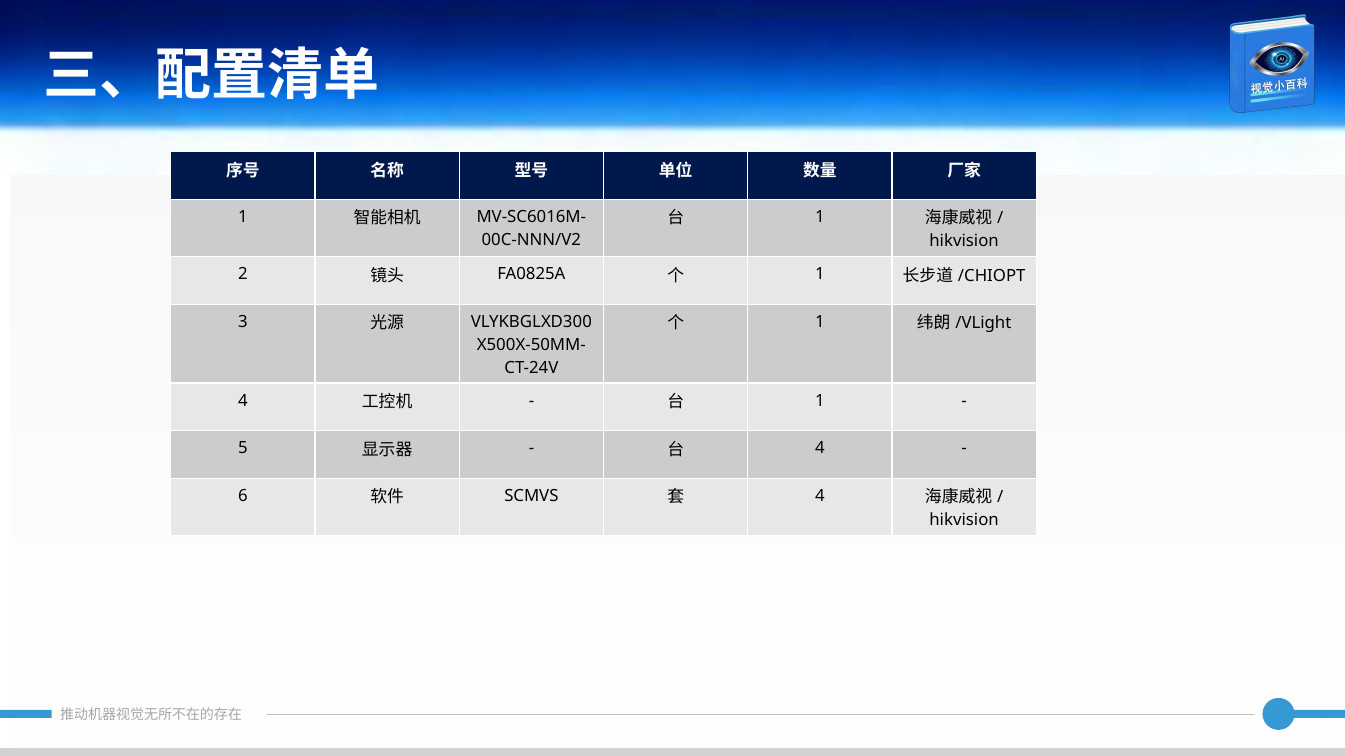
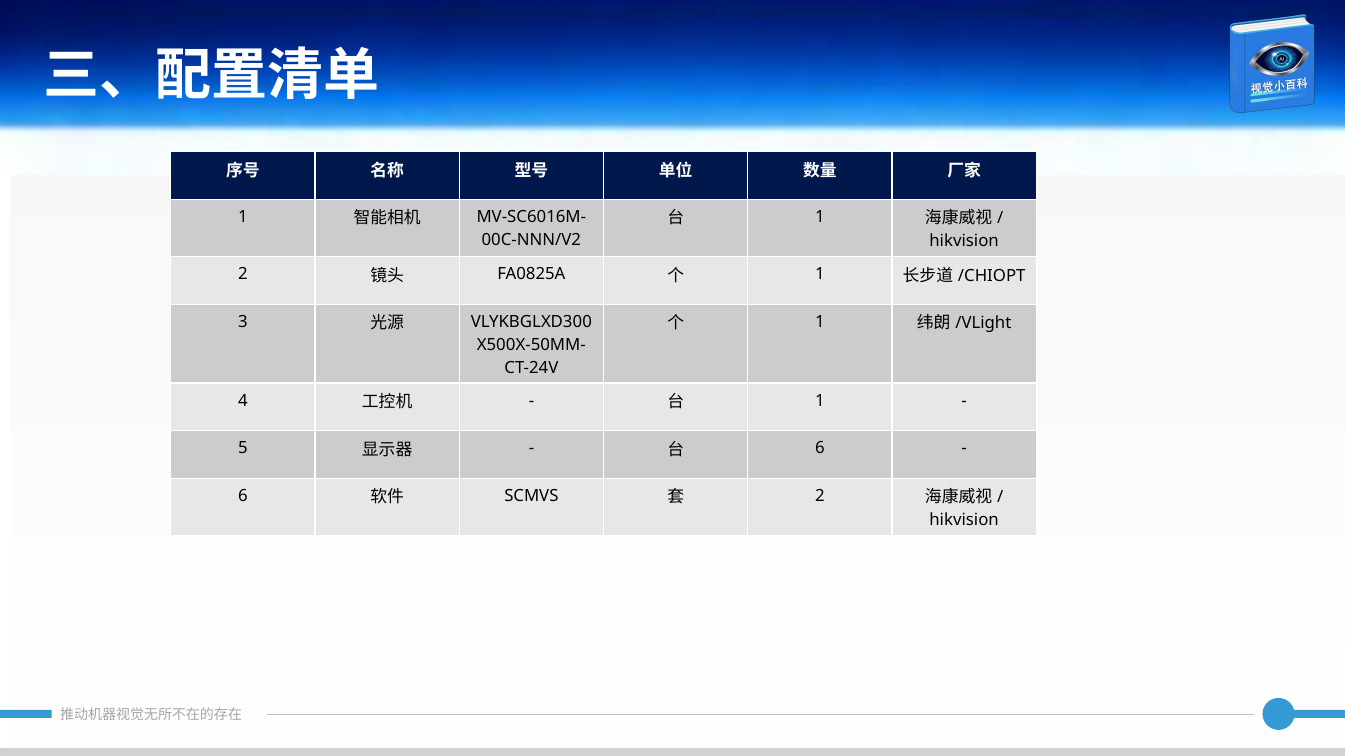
4 at (820, 449): 4 -> 6
4 at (820, 496): 4 -> 2
